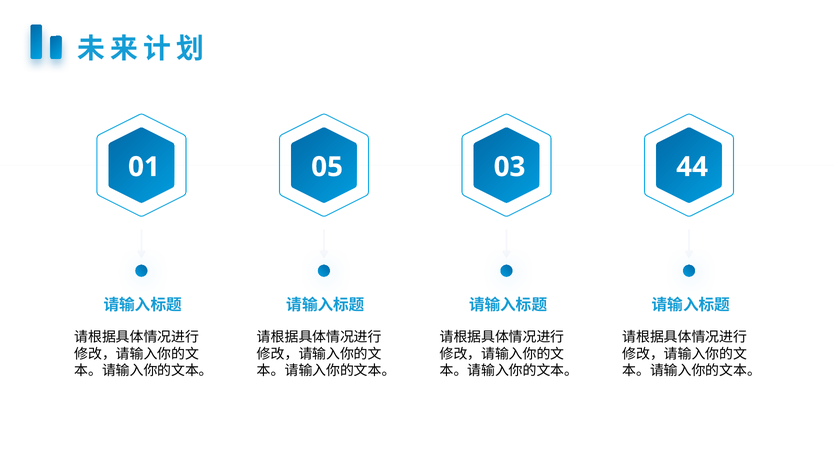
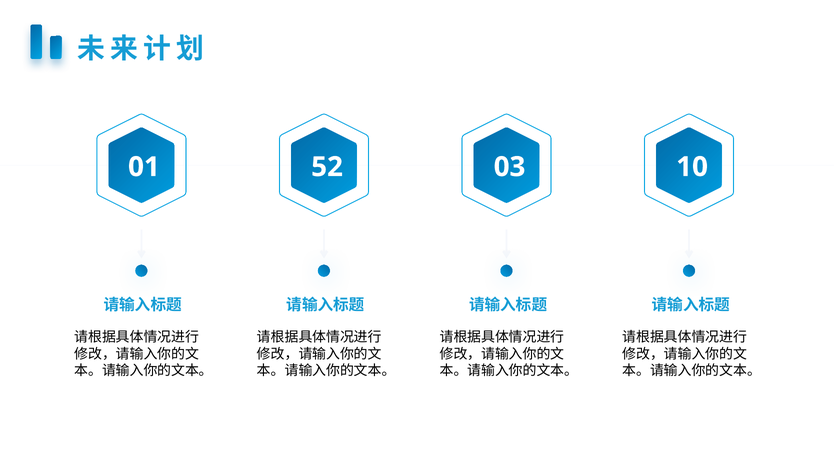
05: 05 -> 52
44: 44 -> 10
